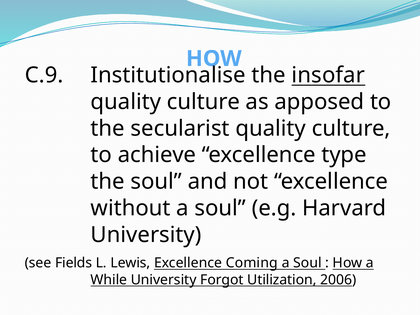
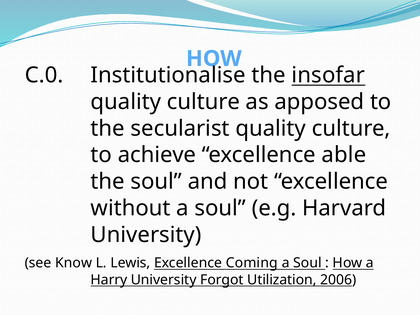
C.9: C.9 -> C.0
type: type -> able
Fields: Fields -> Know
While: While -> Harry
